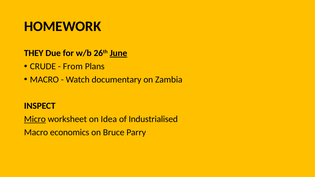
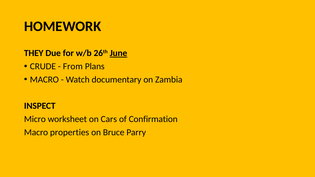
Micro underline: present -> none
Idea: Idea -> Cars
Industrialised: Industrialised -> Confirmation
economics: economics -> properties
